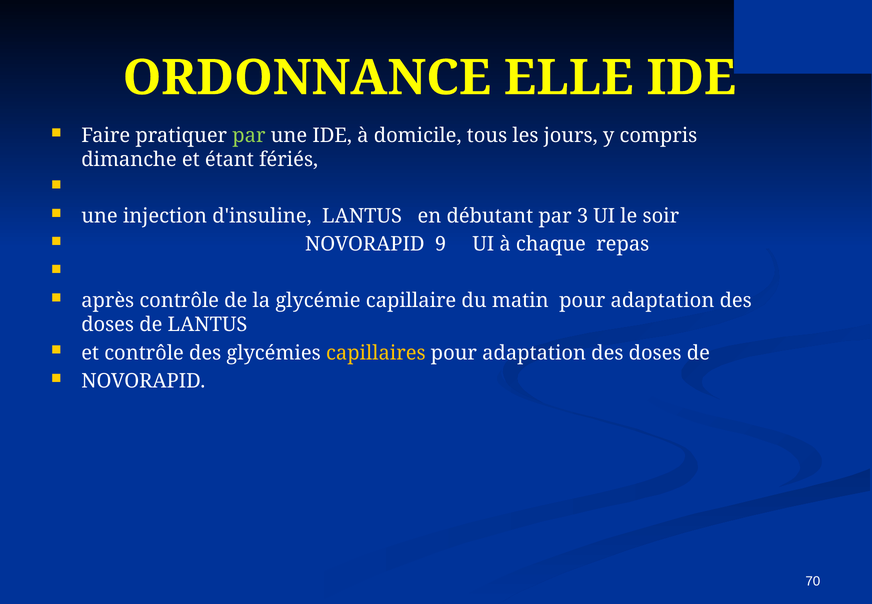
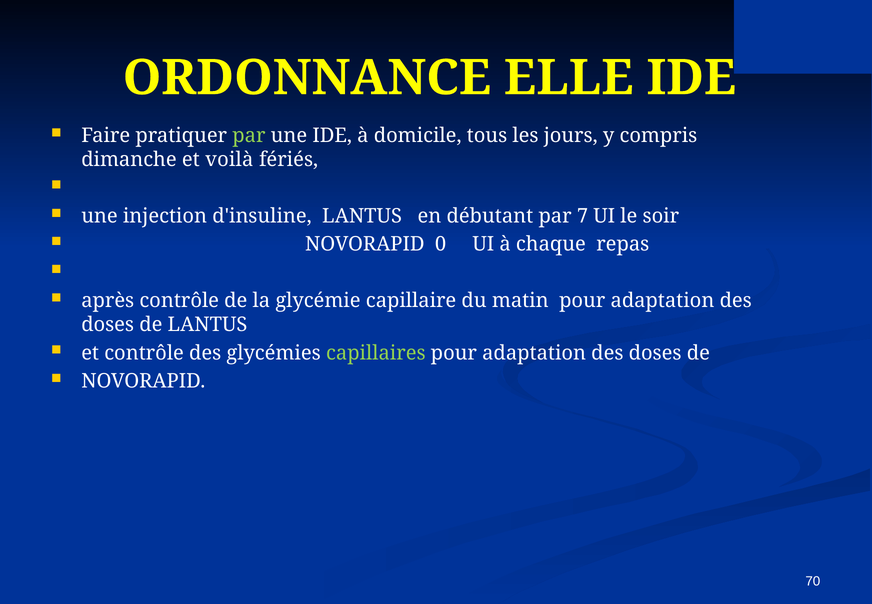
étant: étant -> voilà
3: 3 -> 7
9: 9 -> 0
capillaires colour: yellow -> light green
